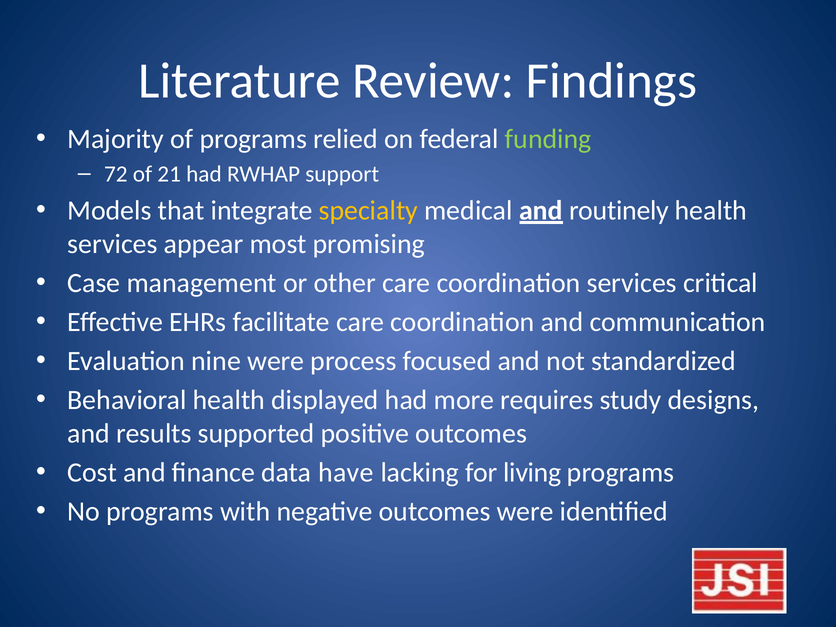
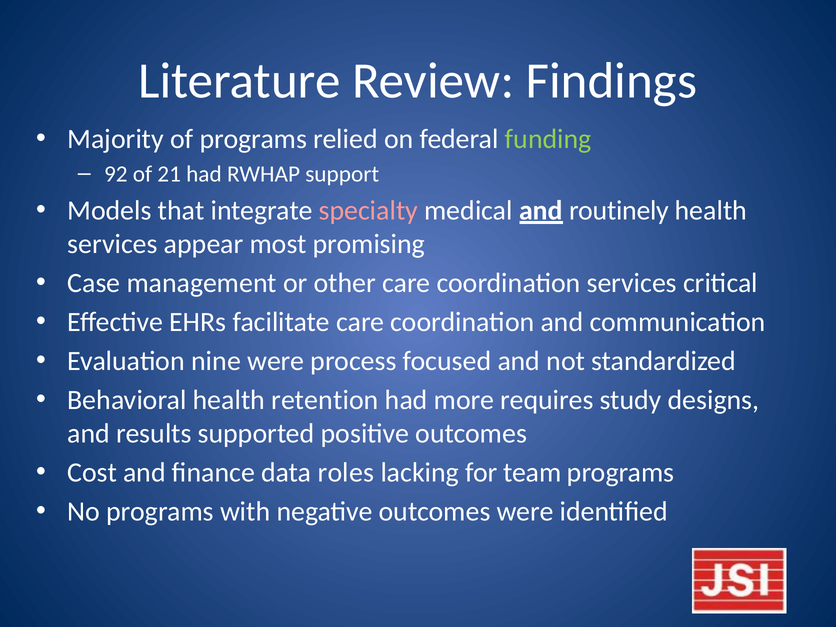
72: 72 -> 92
specialty colour: yellow -> pink
displayed: displayed -> retention
have: have -> roles
living: living -> team
